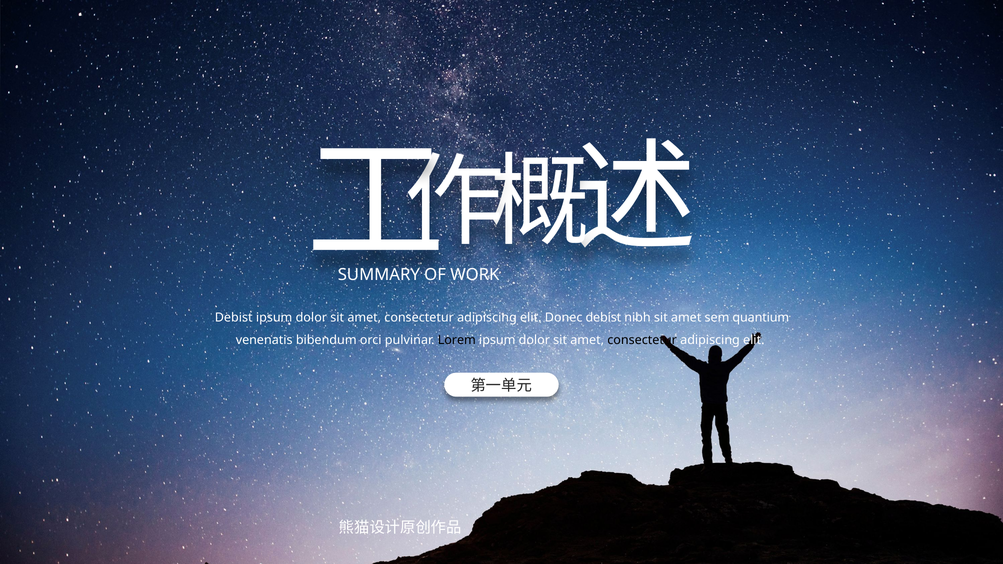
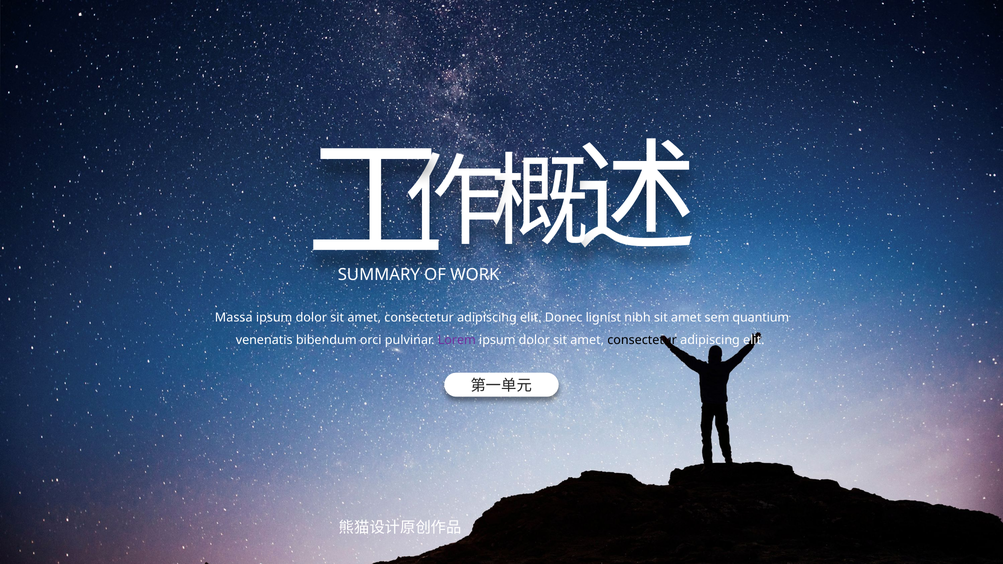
Debist at (234, 318): Debist -> Massa
Donec debist: debist -> lignist
Lorem colour: black -> purple
